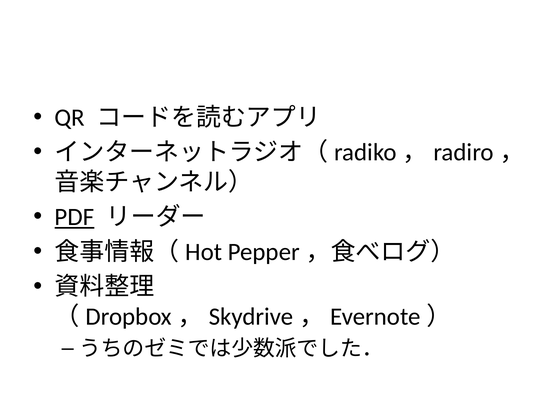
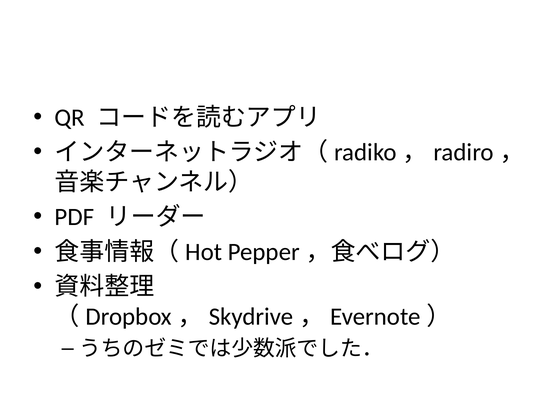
PDF underline: present -> none
